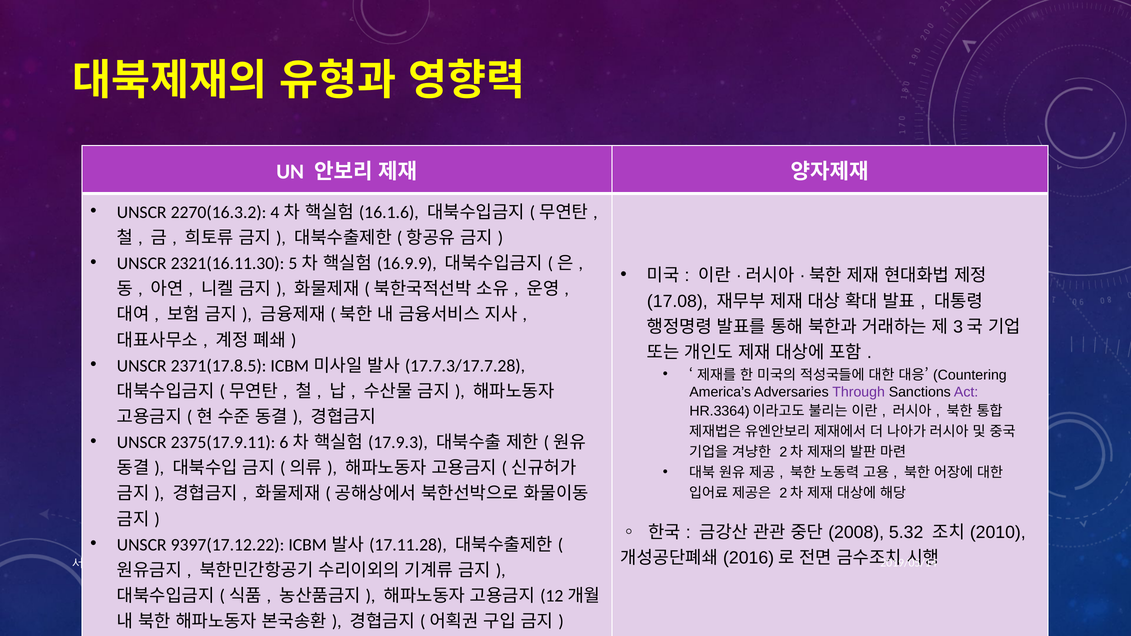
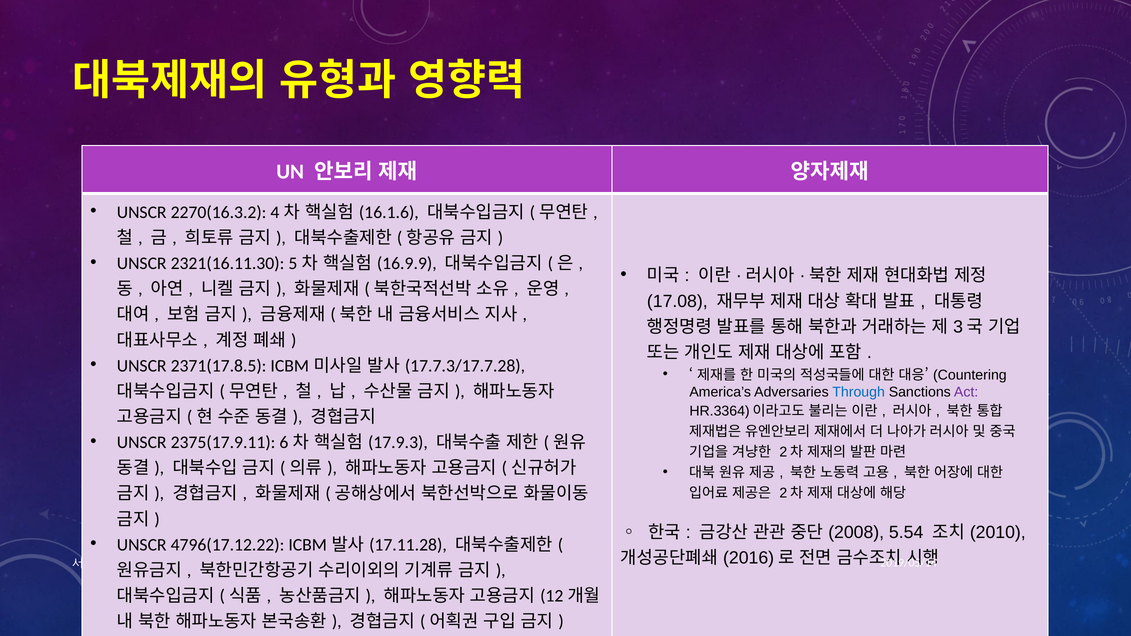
Through colour: purple -> blue
5.32: 5.32 -> 5.54
9397(17.12.22: 9397(17.12.22 -> 4796(17.12.22
